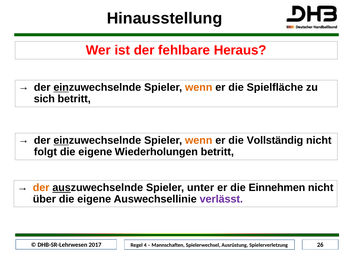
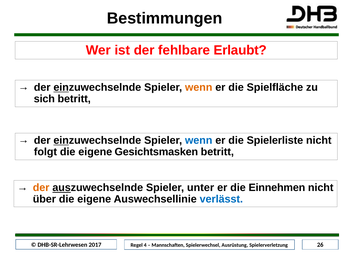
Hinausstellung: Hinausstellung -> Bestimmungen
Heraus: Heraus -> Erlaubt
wenn at (199, 140) colour: orange -> blue
Vollständig: Vollständig -> Spielerliste
Wiederholungen: Wiederholungen -> Gesichtsmasken
verlässt colour: purple -> blue
